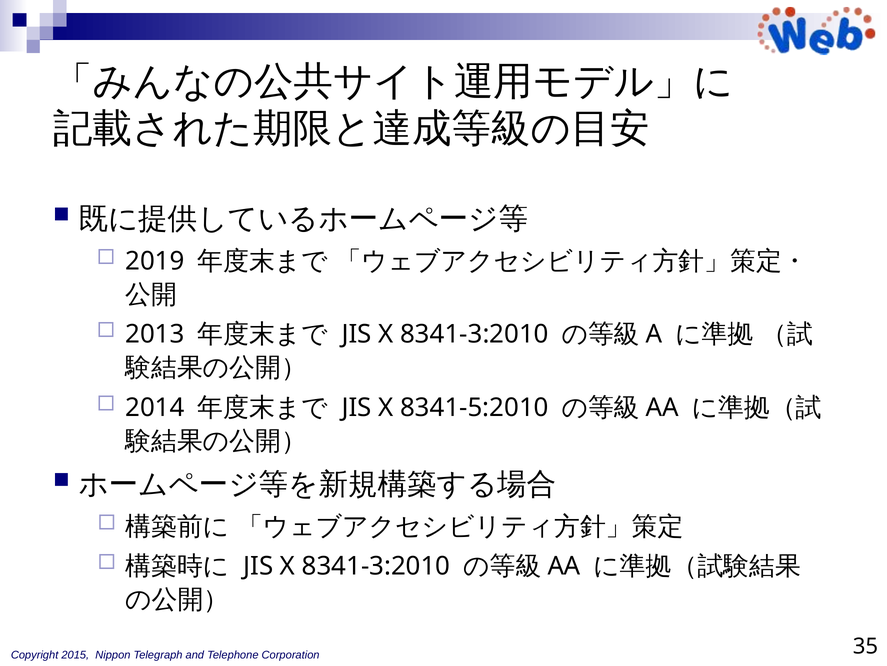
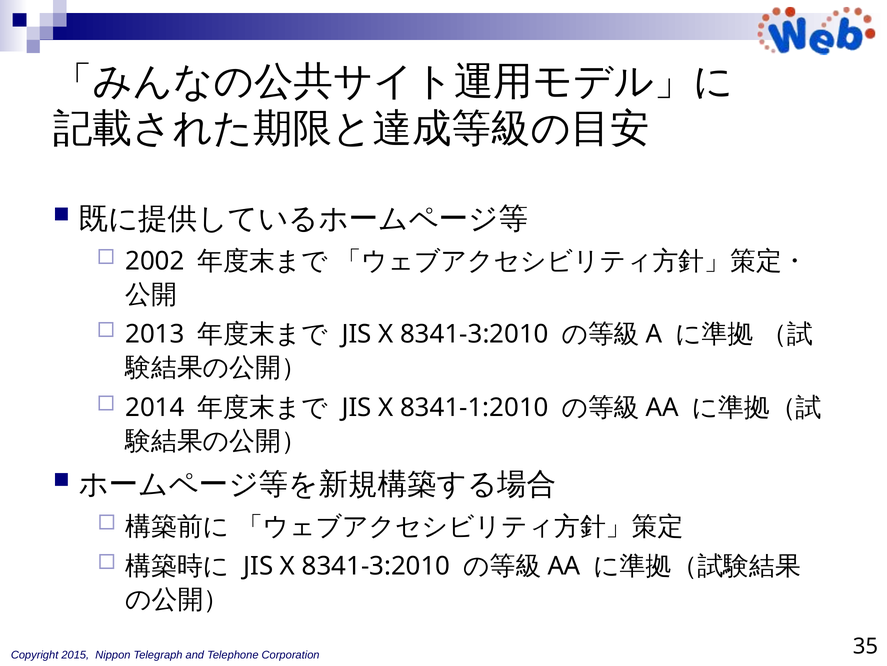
2019: 2019 -> 2002
8341-5:2010: 8341-5:2010 -> 8341-1:2010
